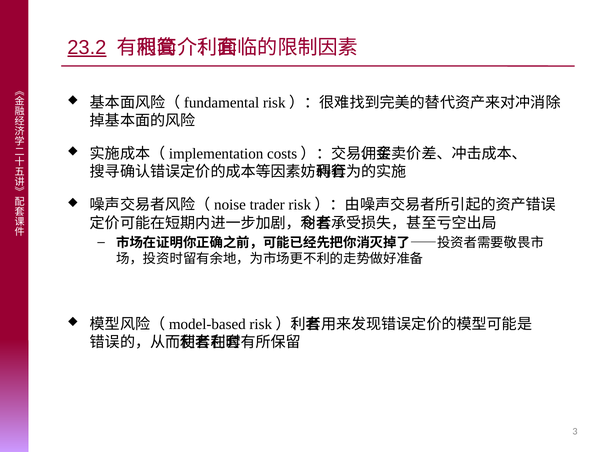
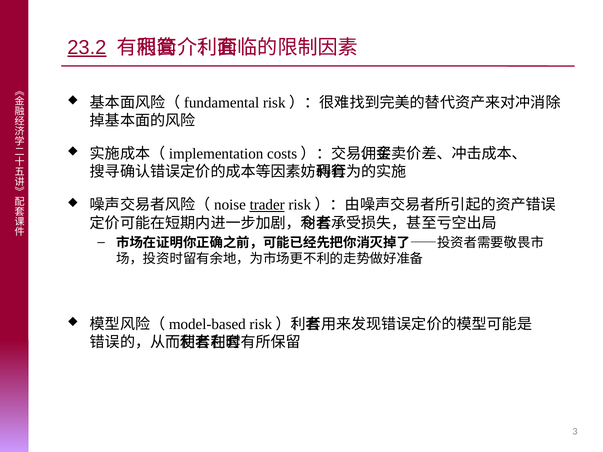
trader underline: none -> present
